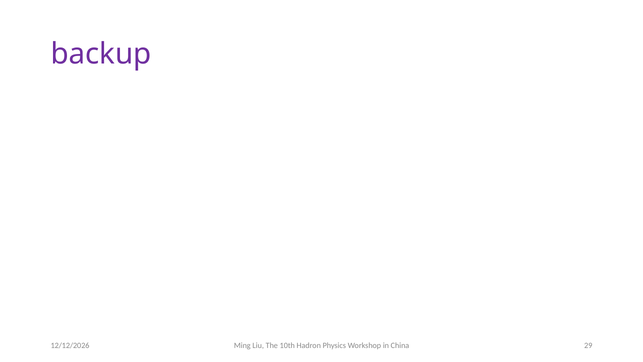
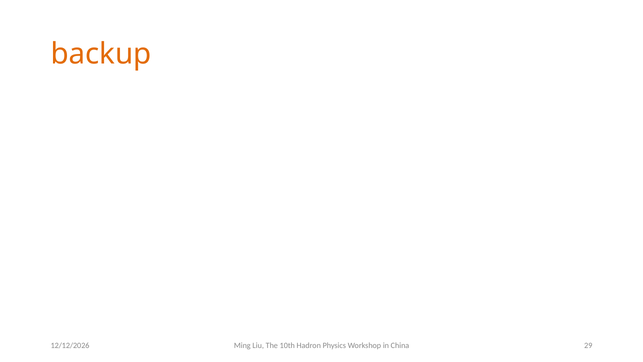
backup colour: purple -> orange
